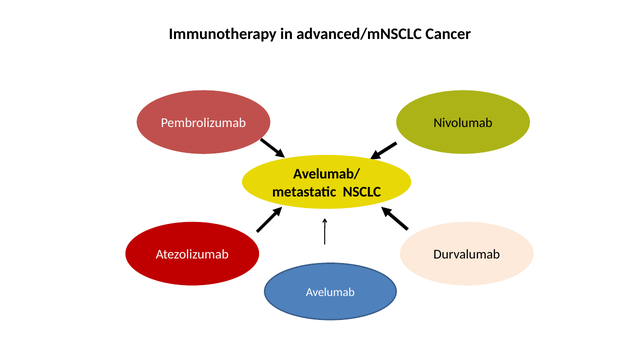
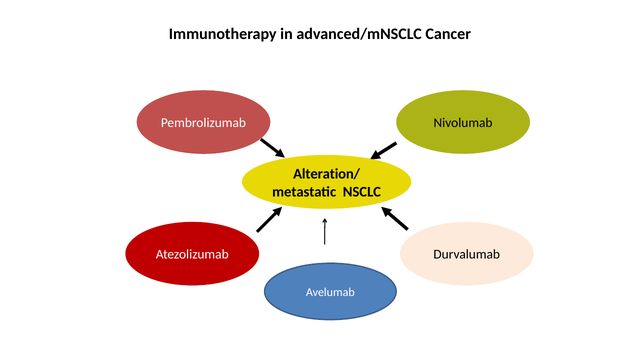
Avelumab/: Avelumab/ -> Alteration/
